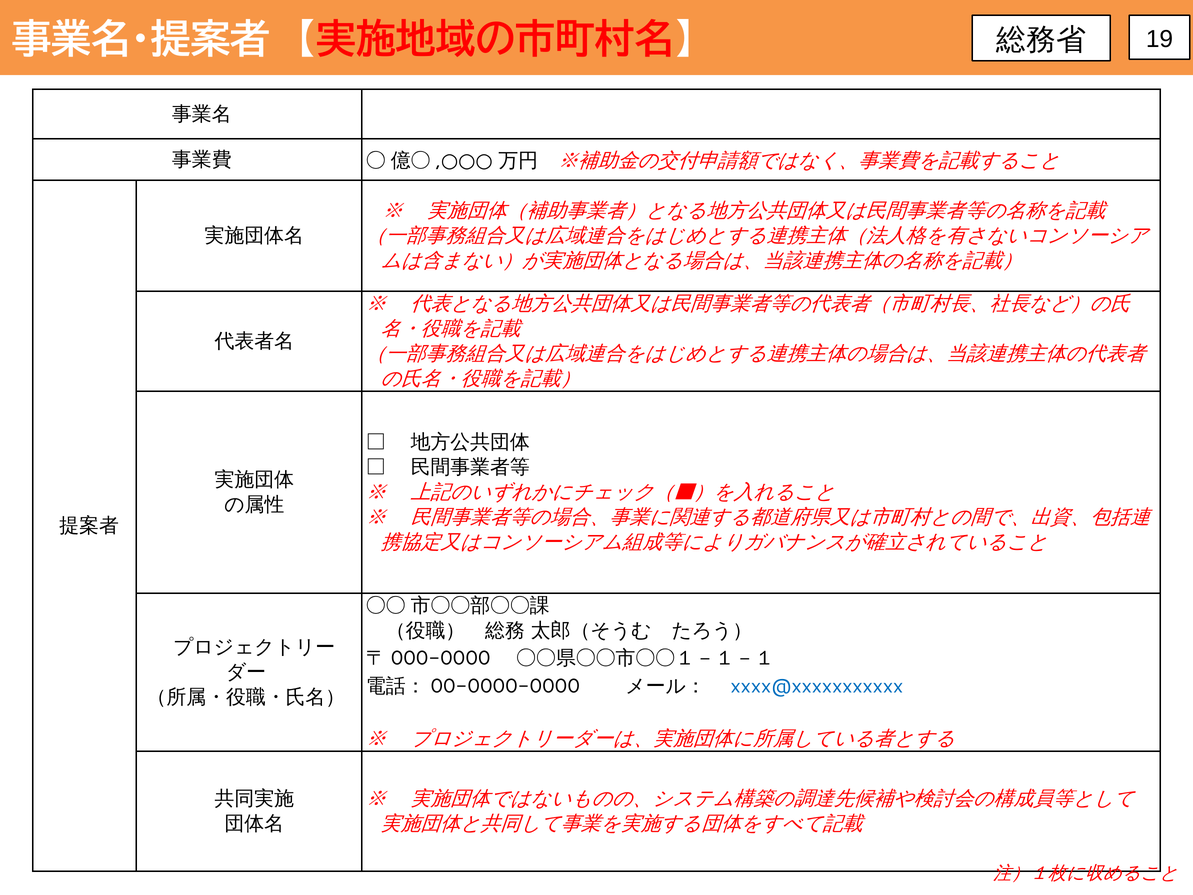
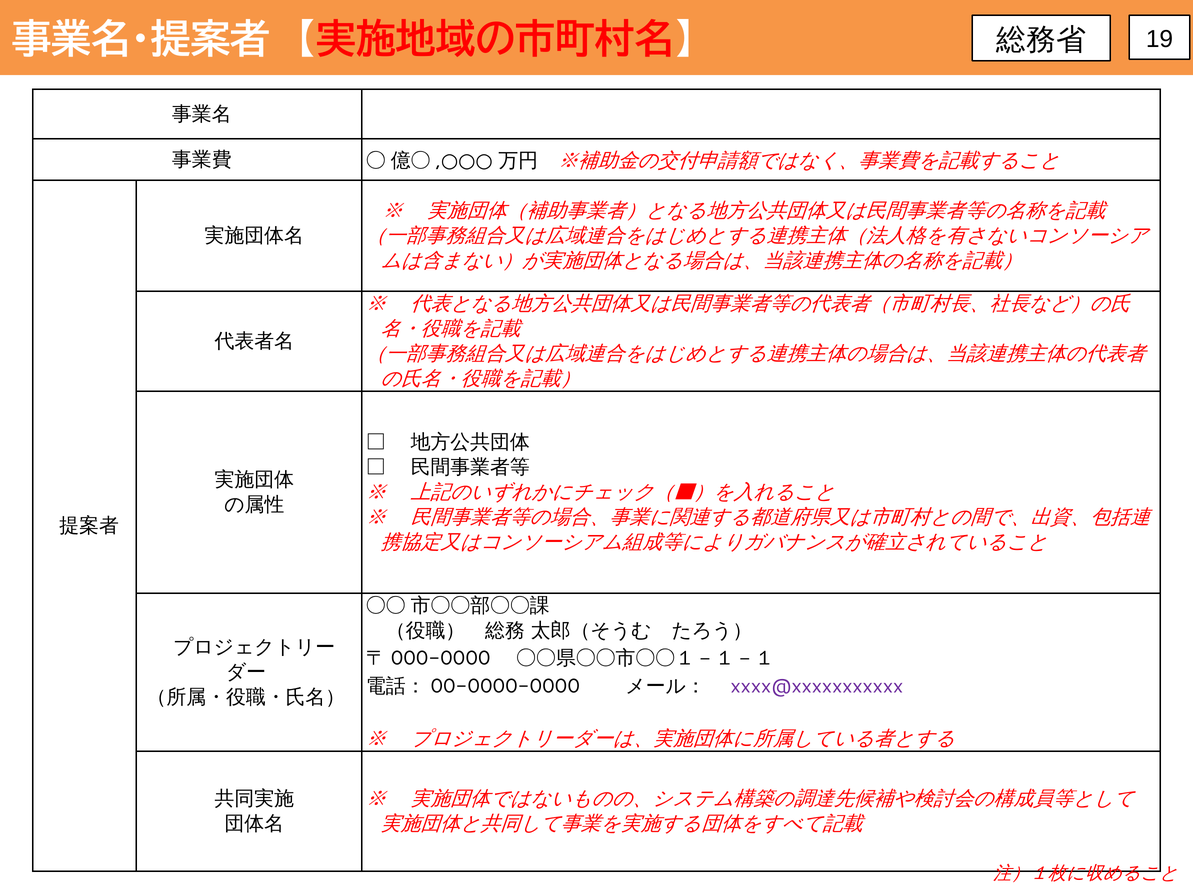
xxxx@xxxxxxxxxxx colour: blue -> purple
